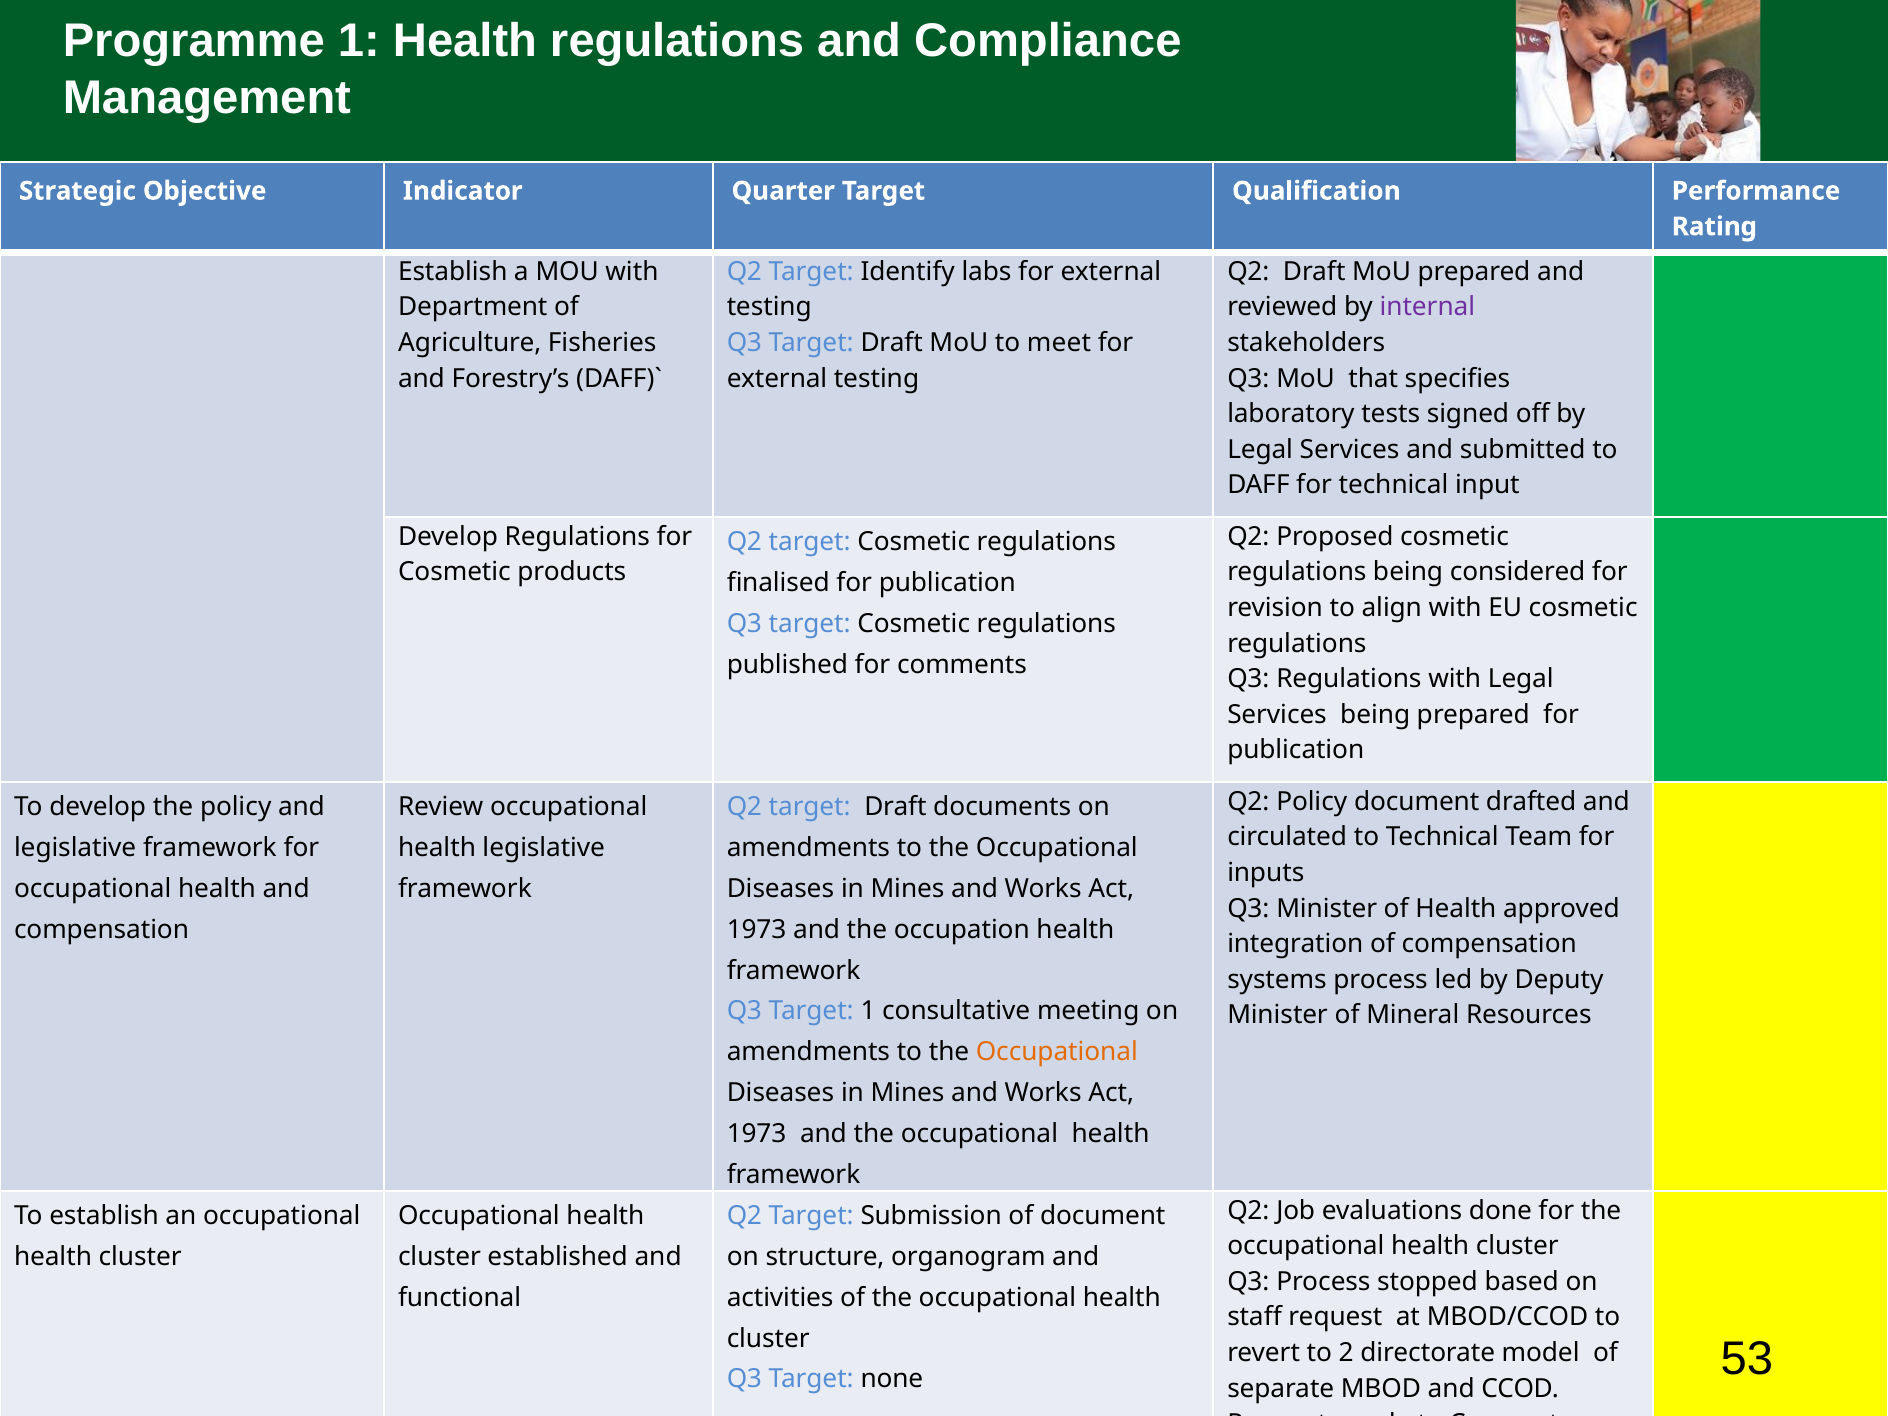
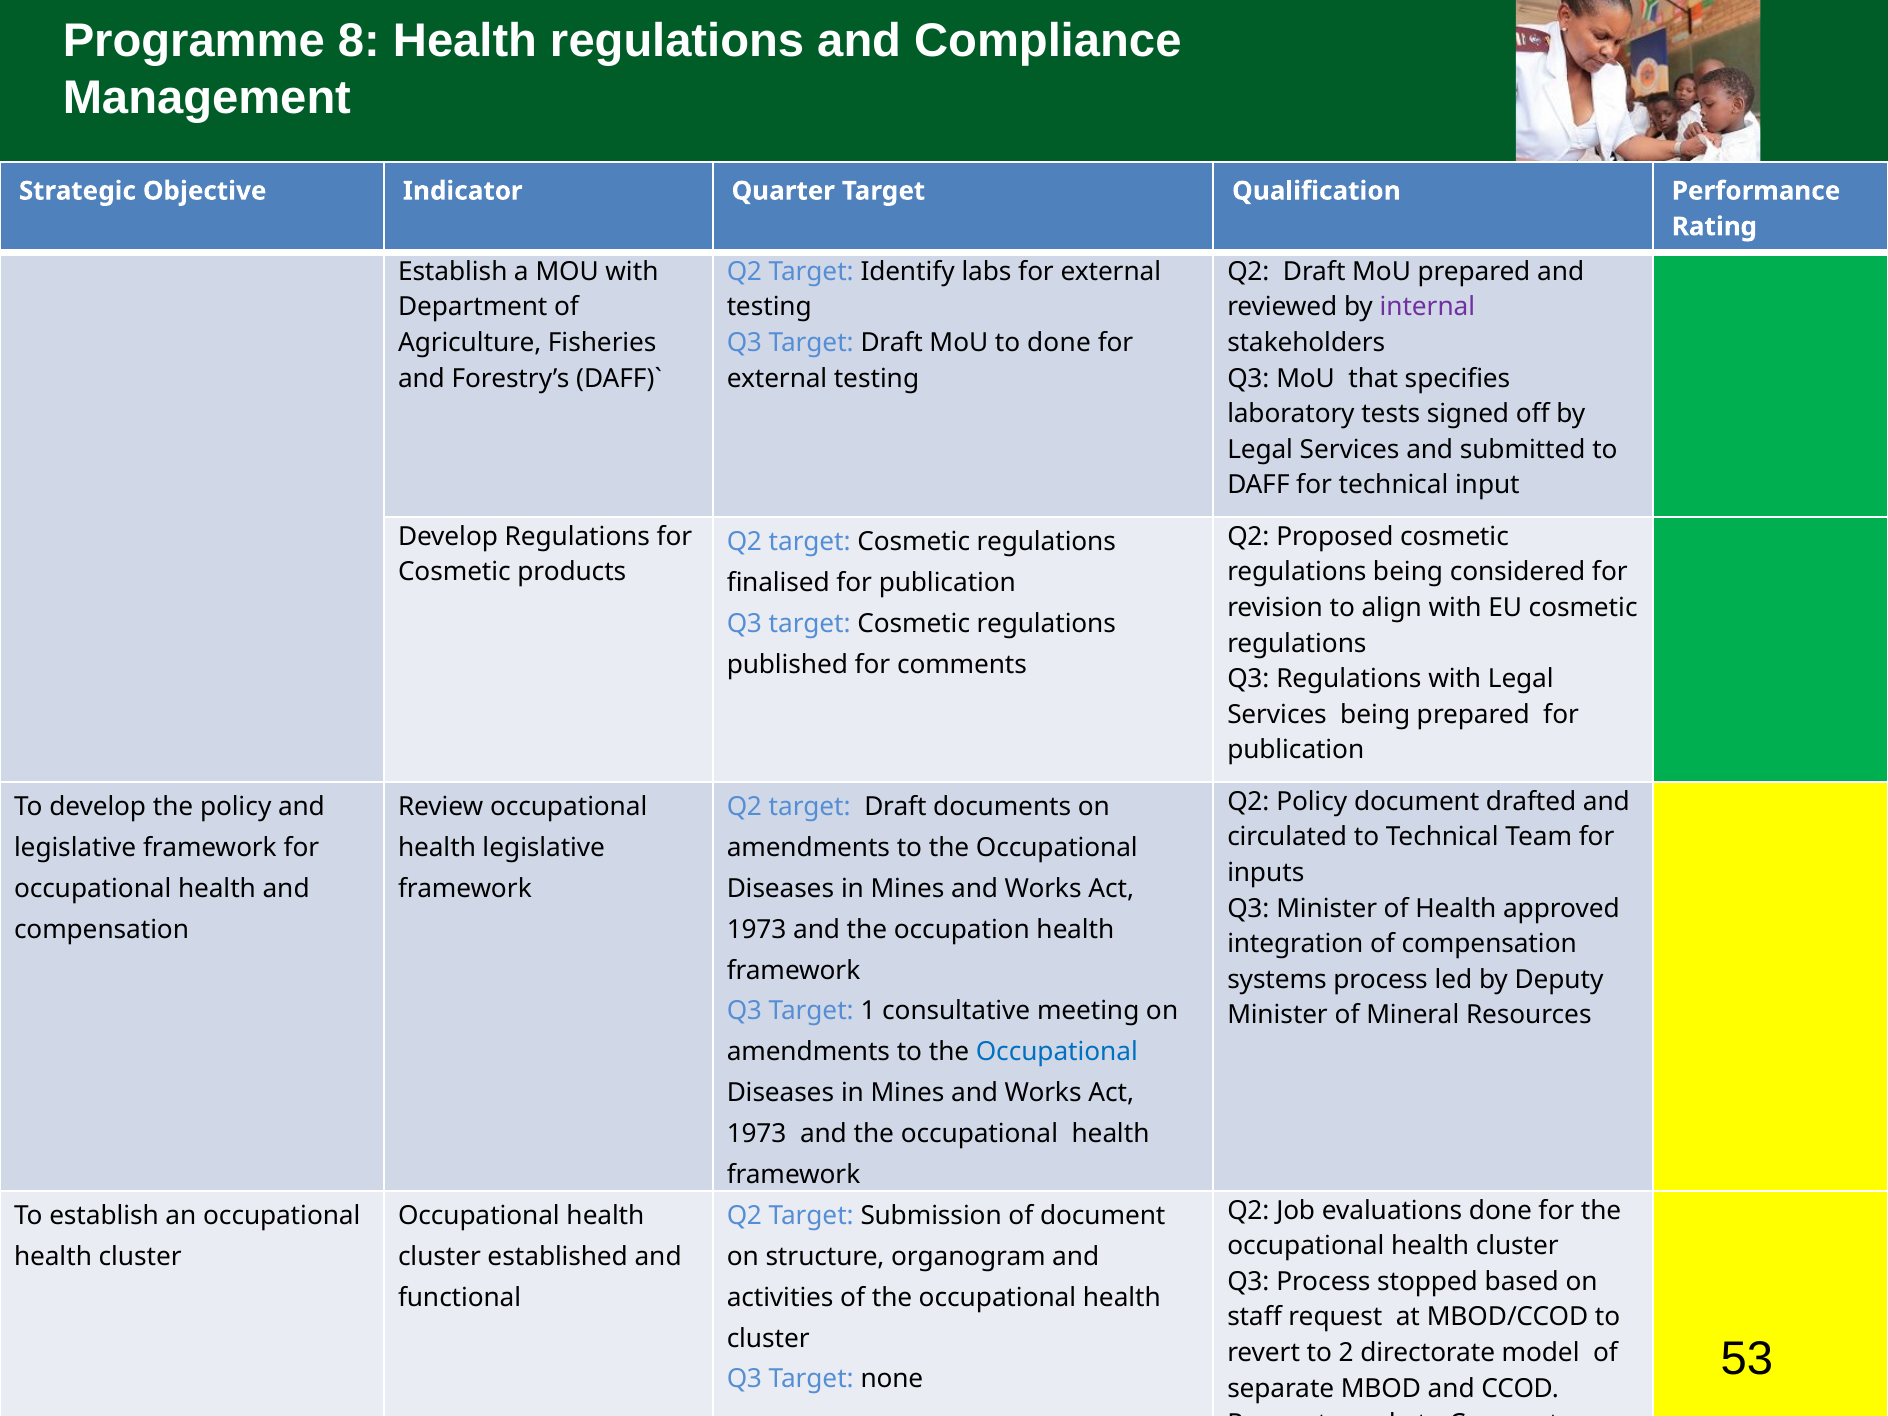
Programme 1: 1 -> 8
to meet: meet -> done
Occupational at (1057, 1052) colour: orange -> blue
